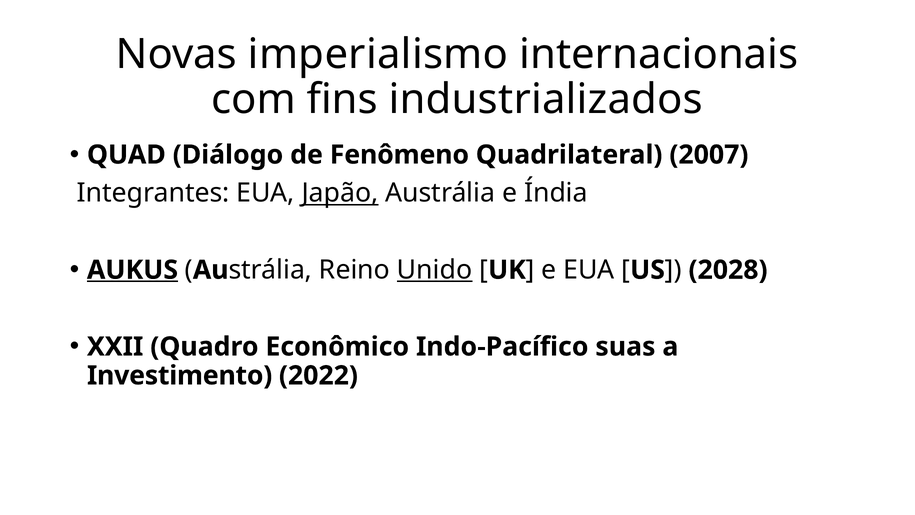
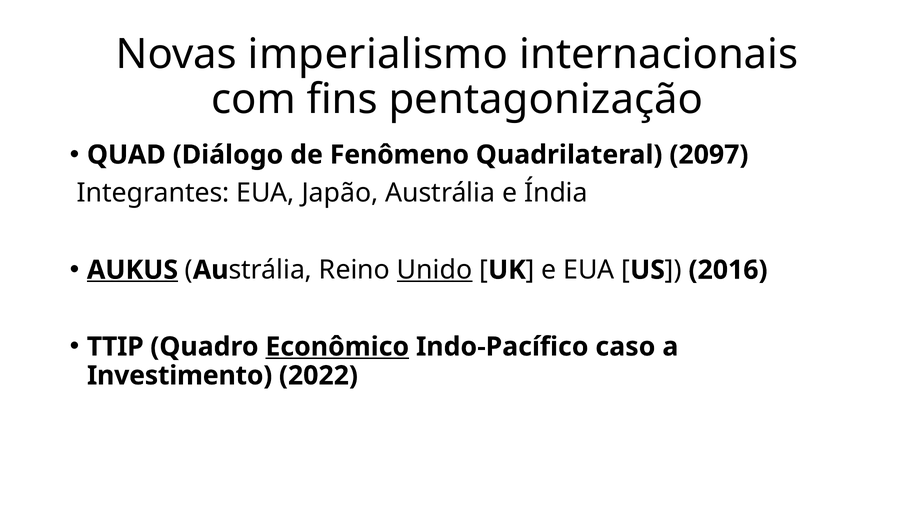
industrializados: industrializados -> pentagonização
2007: 2007 -> 2097
Japão underline: present -> none
2028: 2028 -> 2016
XXII: XXII -> TTIP
Econômico underline: none -> present
suas: suas -> caso
